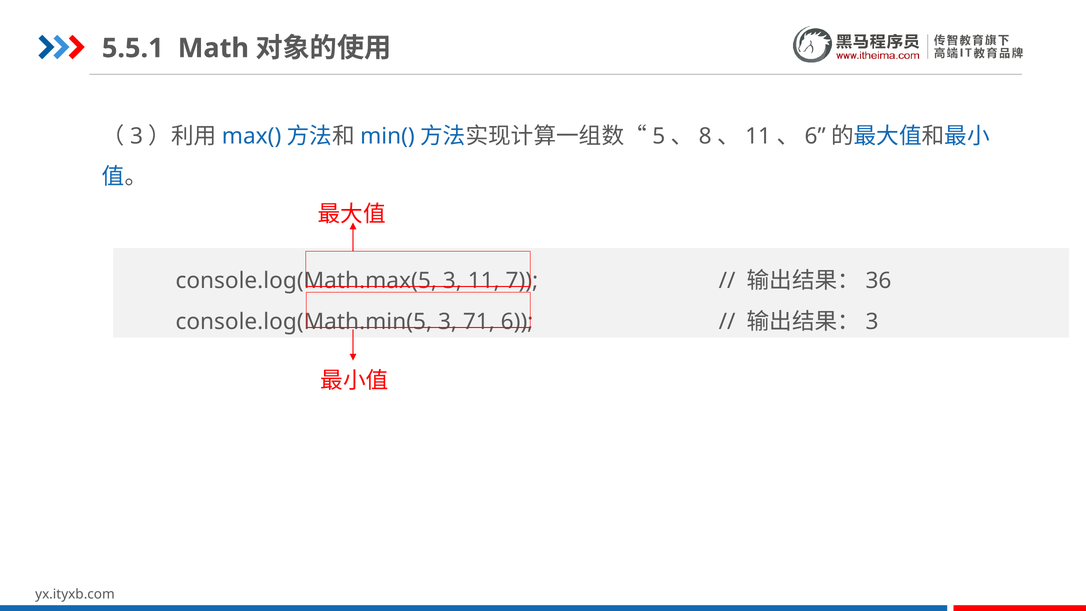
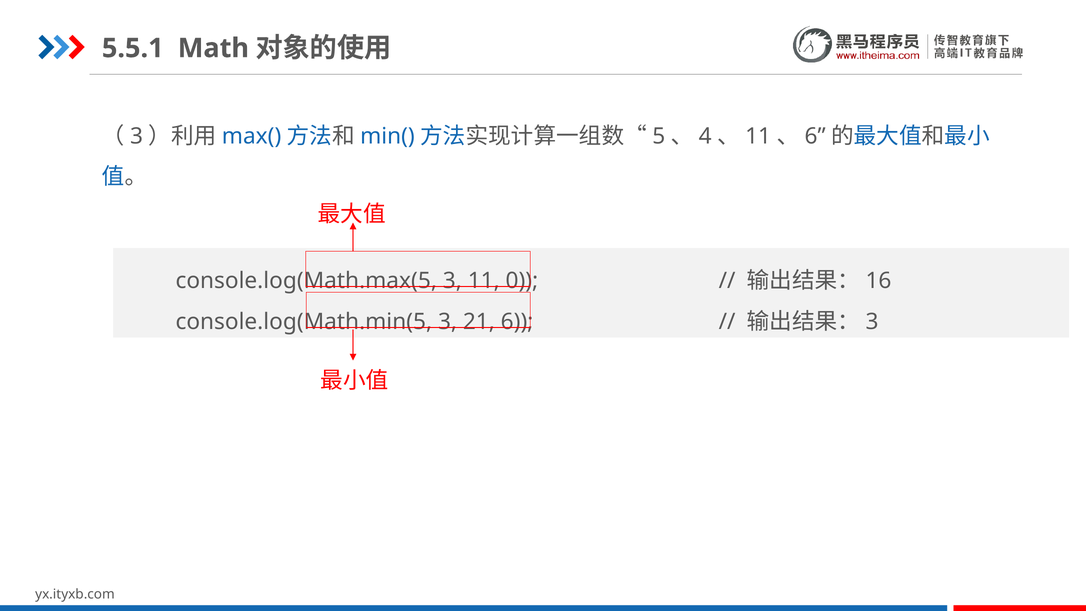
8: 8 -> 4
7: 7 -> 0
36: 36 -> 16
71: 71 -> 21
